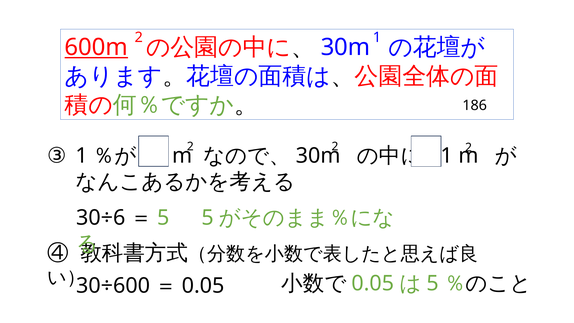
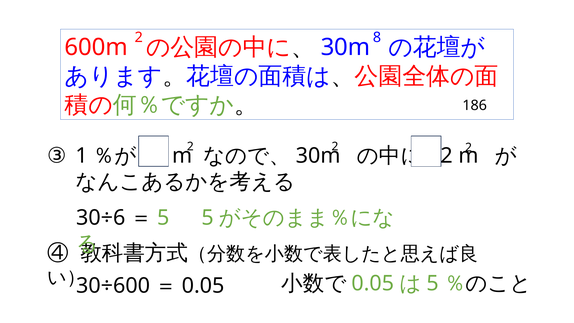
2 1: 1 -> 8
600m underline: present -> none
1 at (447, 156): 1 -> 2
